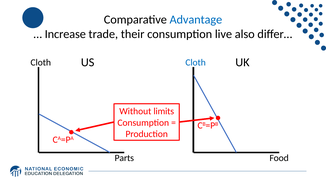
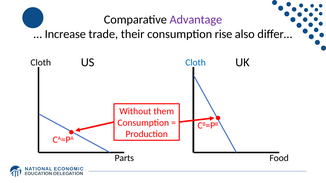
Advantage colour: blue -> purple
live: live -> rise
limits: limits -> them
